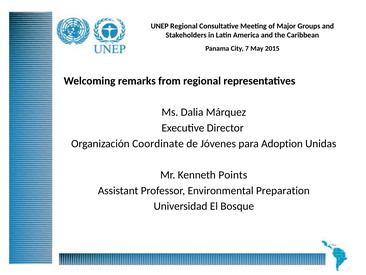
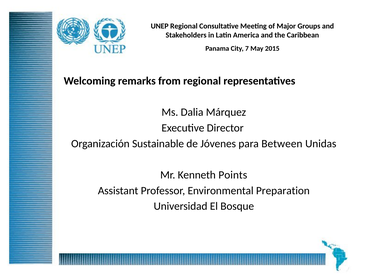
Coordinate: Coordinate -> Sustainable
Adoption: Adoption -> Between
